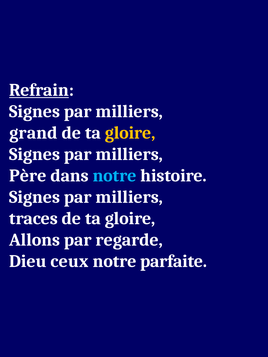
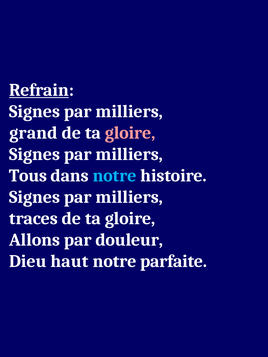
gloire at (130, 133) colour: yellow -> pink
Père: Père -> Tous
regarde: regarde -> douleur
ceux: ceux -> haut
